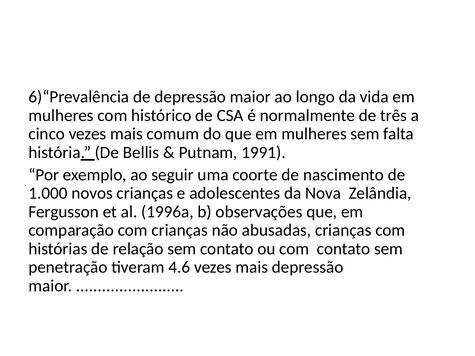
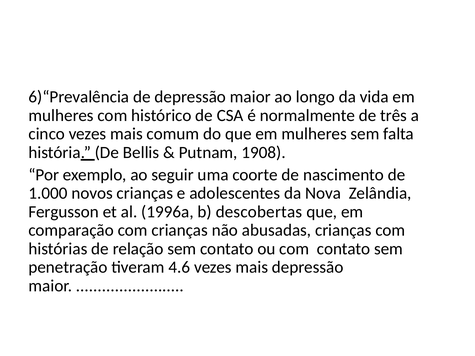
1991: 1991 -> 1908
observações: observações -> descobertas
